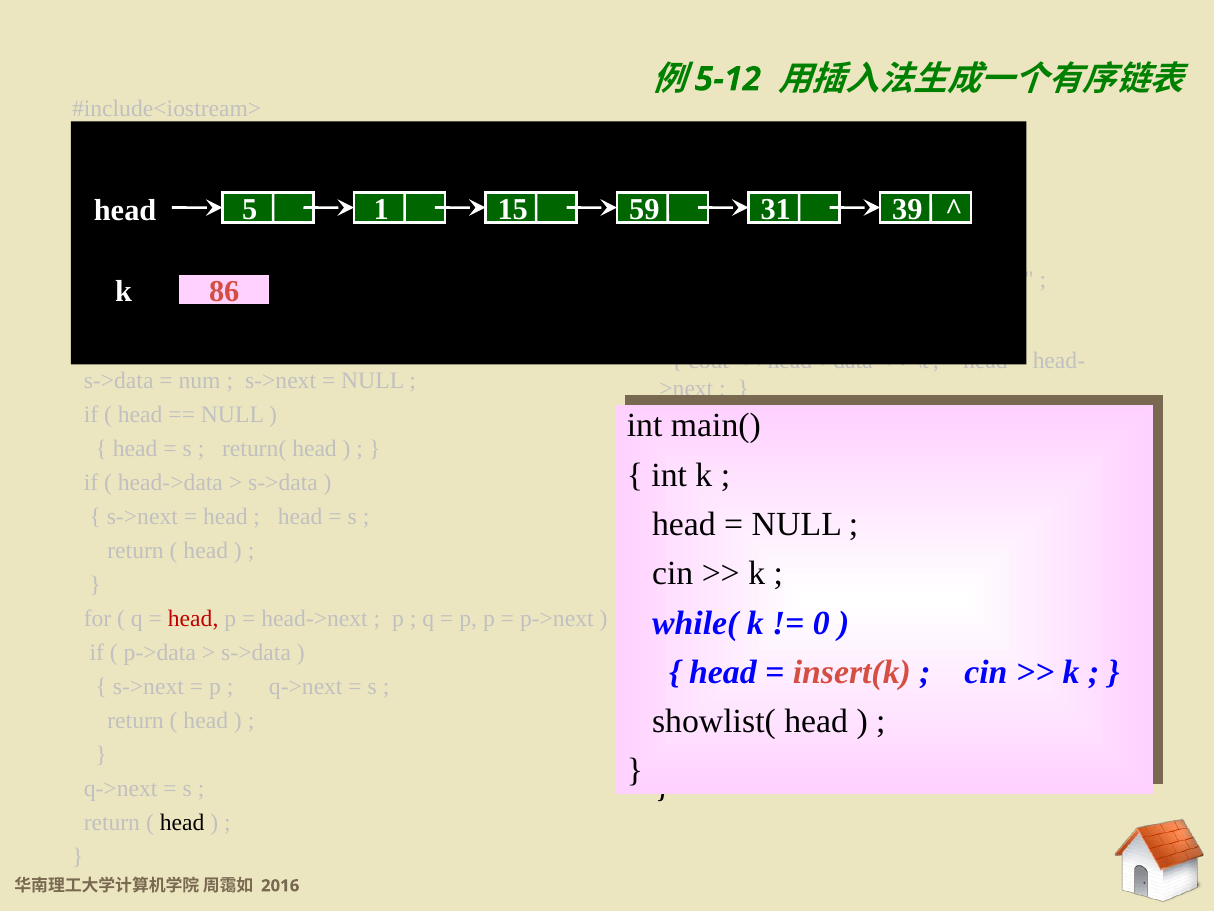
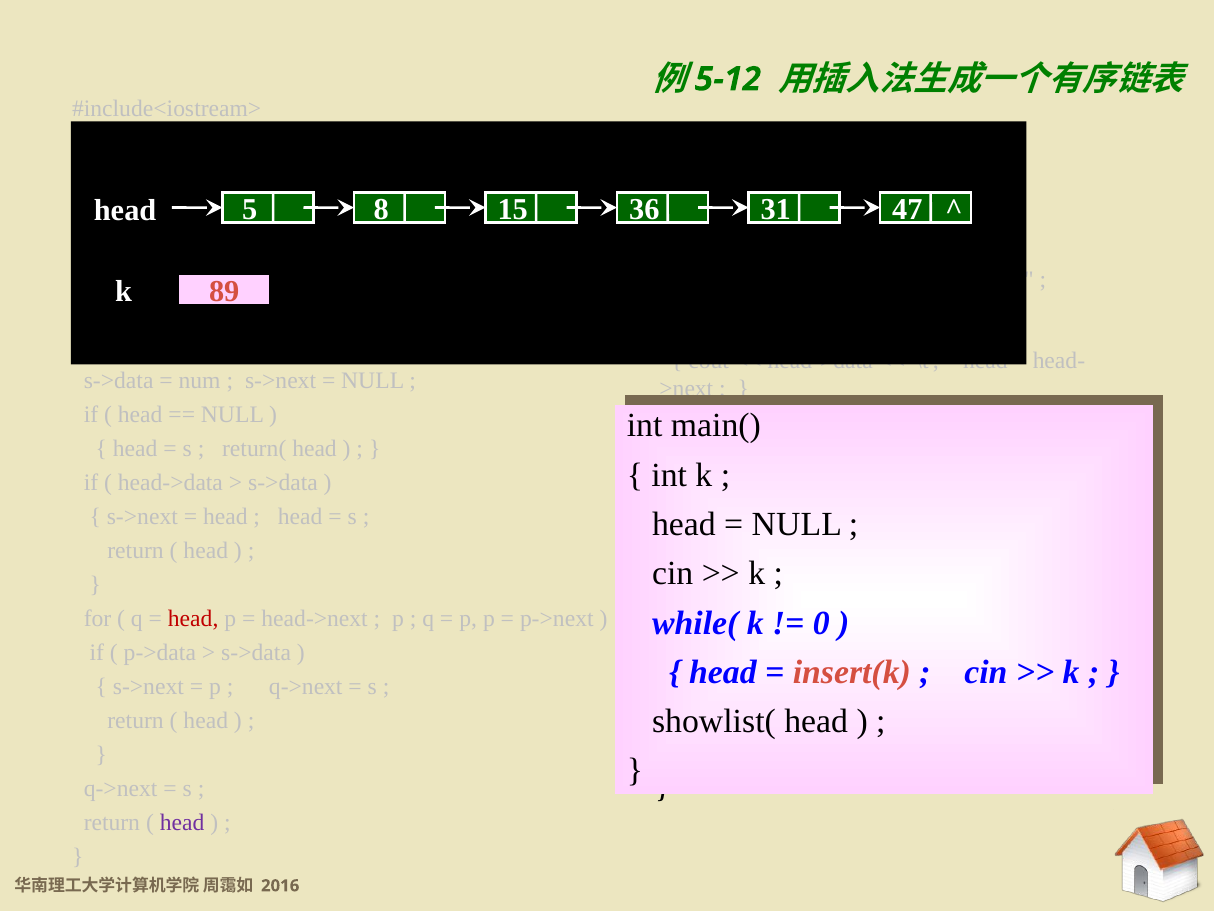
1: 1 -> 8
59: 59 -> 36
39: 39 -> 47
86: 86 -> 89
head at (182, 822) colour: black -> purple
